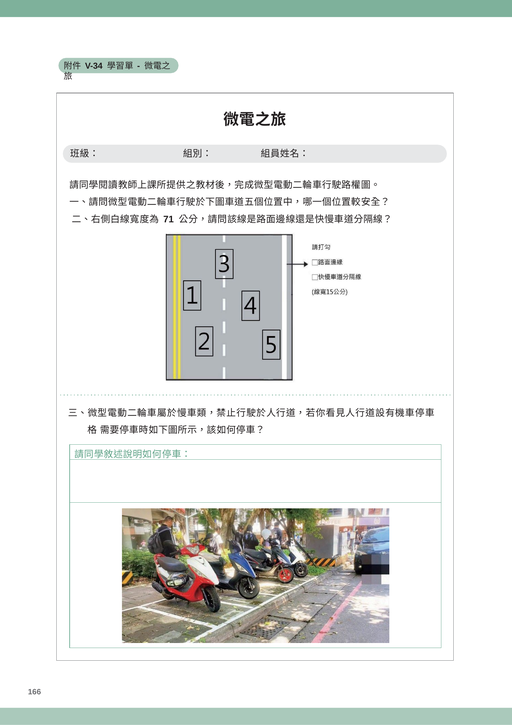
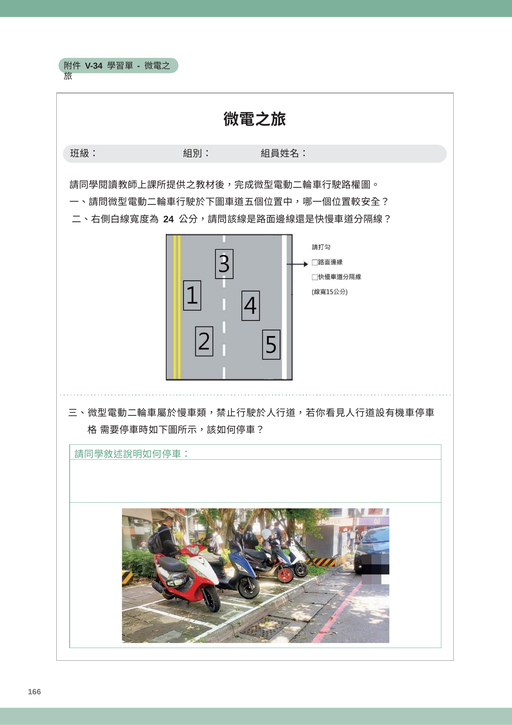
71: 71 -> 24
